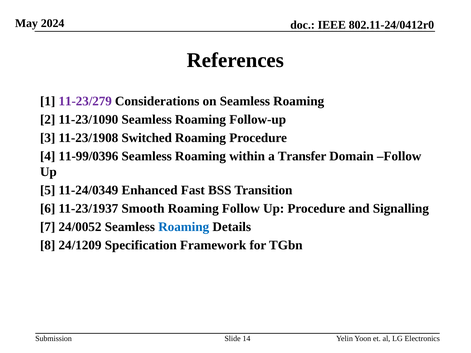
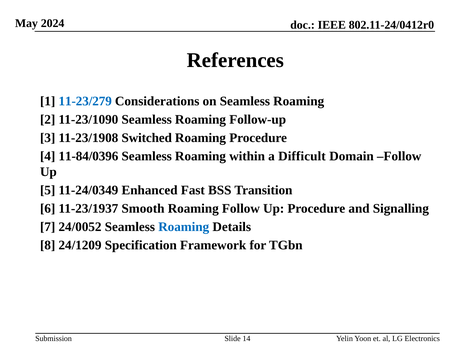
11-23/279 colour: purple -> blue
11-99/0396: 11-99/0396 -> 11-84/0396
Transfer: Transfer -> Difficult
